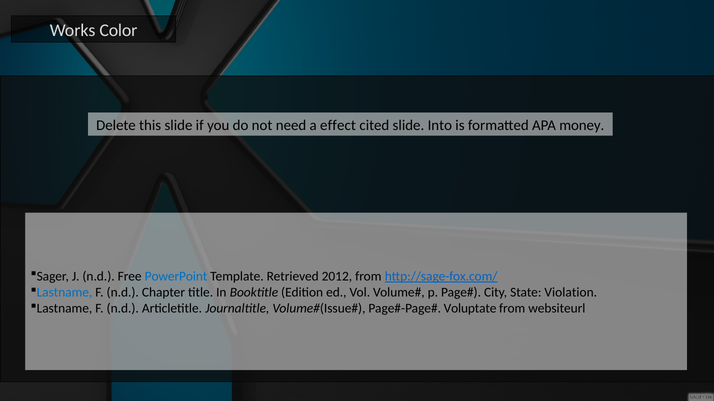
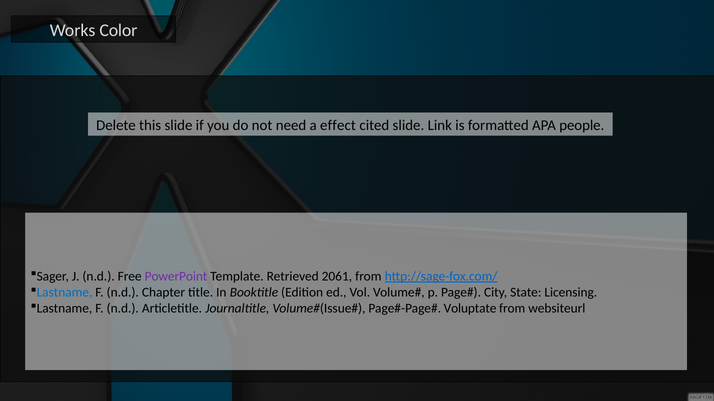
Into: Into -> Link
money: money -> people
PowerPoint colour: blue -> purple
2012: 2012 -> 2061
Violation: Violation -> Licensing
